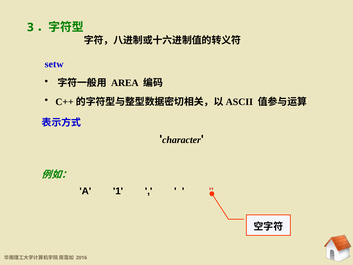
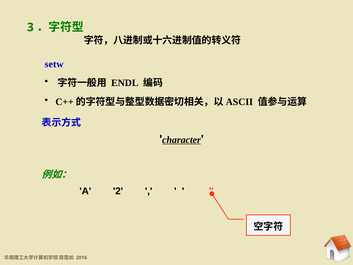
AREA: AREA -> ENDL
character underline: none -> present
1: 1 -> 2
